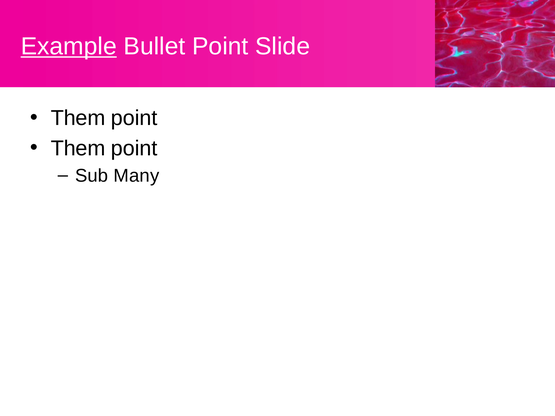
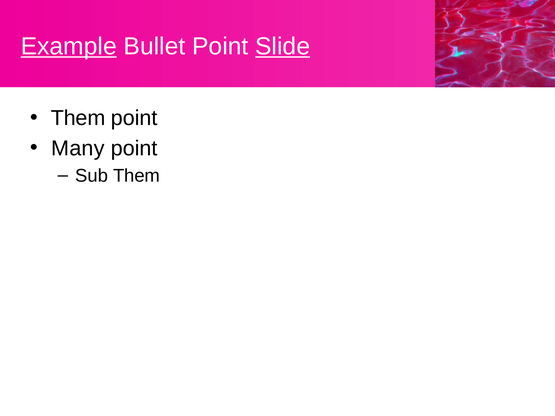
Slide underline: none -> present
Them at (78, 148): Them -> Many
Sub Many: Many -> Them
